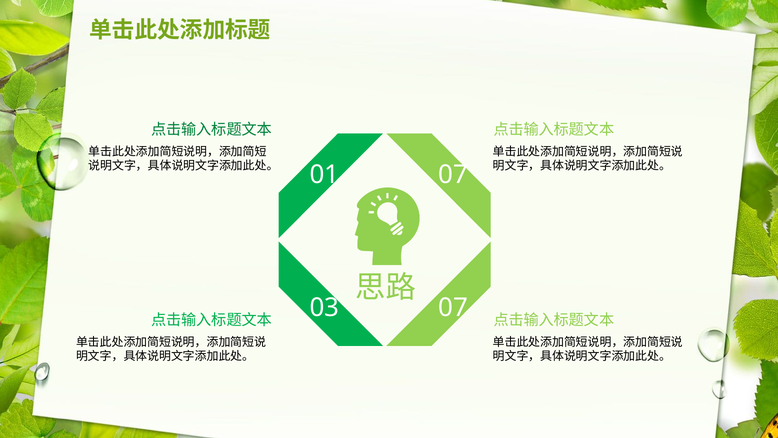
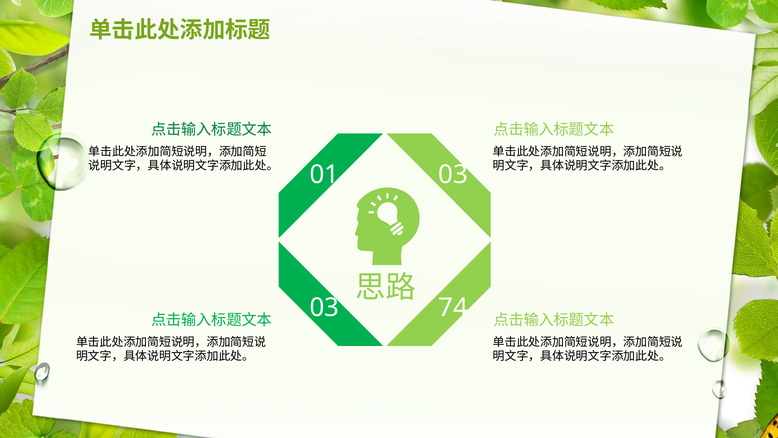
01 07: 07 -> 03
03 07: 07 -> 74
